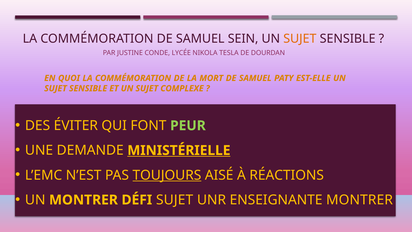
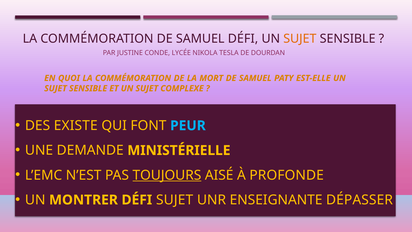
SAMUEL SEIN: SEIN -> DÉFI
ÉVITER: ÉVITER -> EXISTE
PEUR colour: light green -> light blue
MINISTÉRIELLE underline: present -> none
RÉACTIONS: RÉACTIONS -> PROFONDE
ENSEIGNANTE MONTRER: MONTRER -> DÉPASSER
